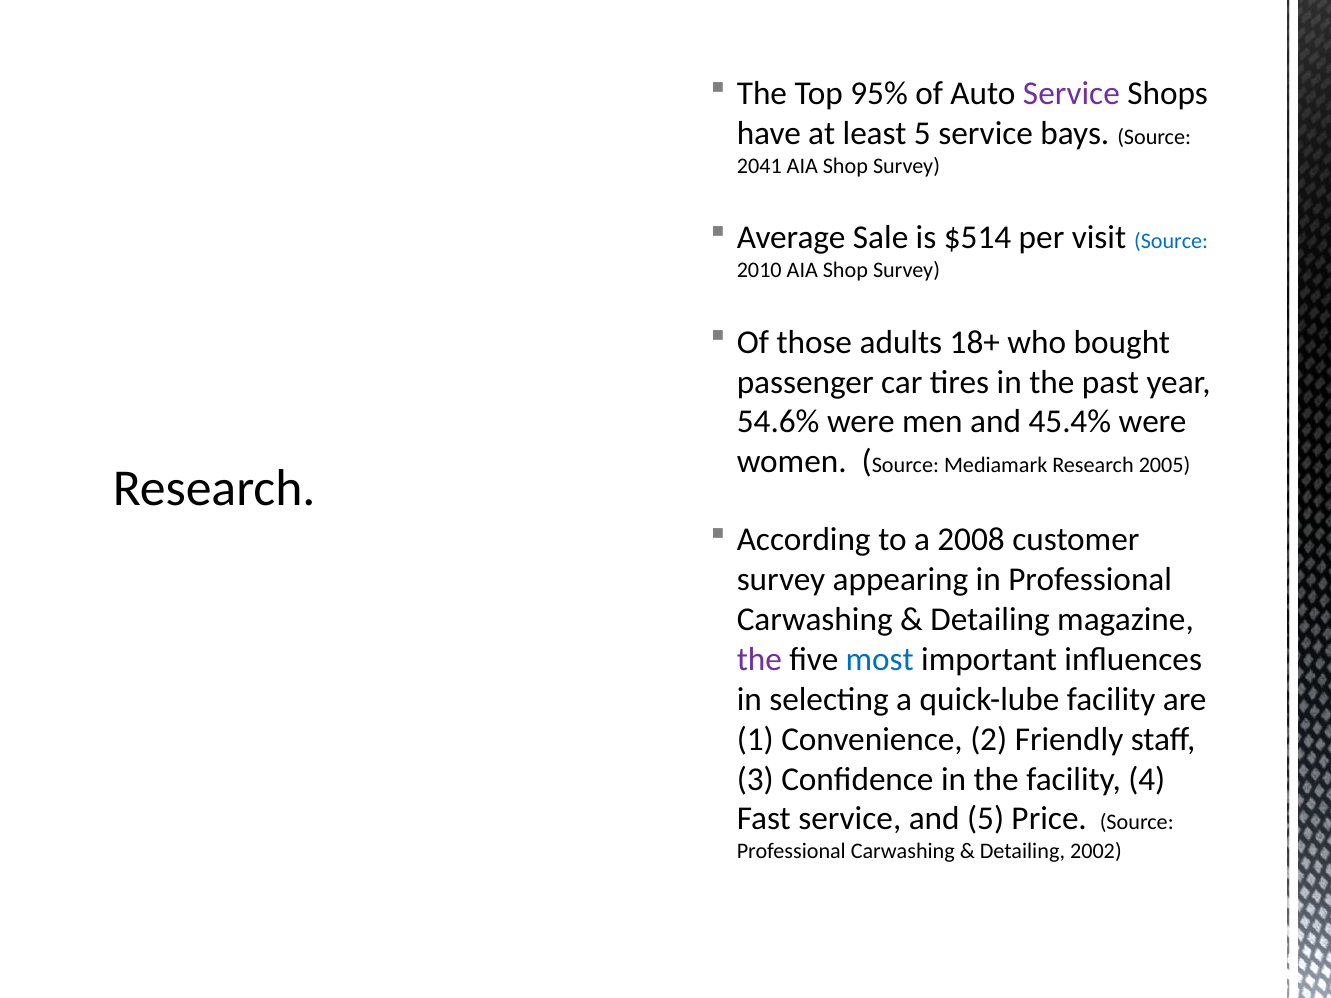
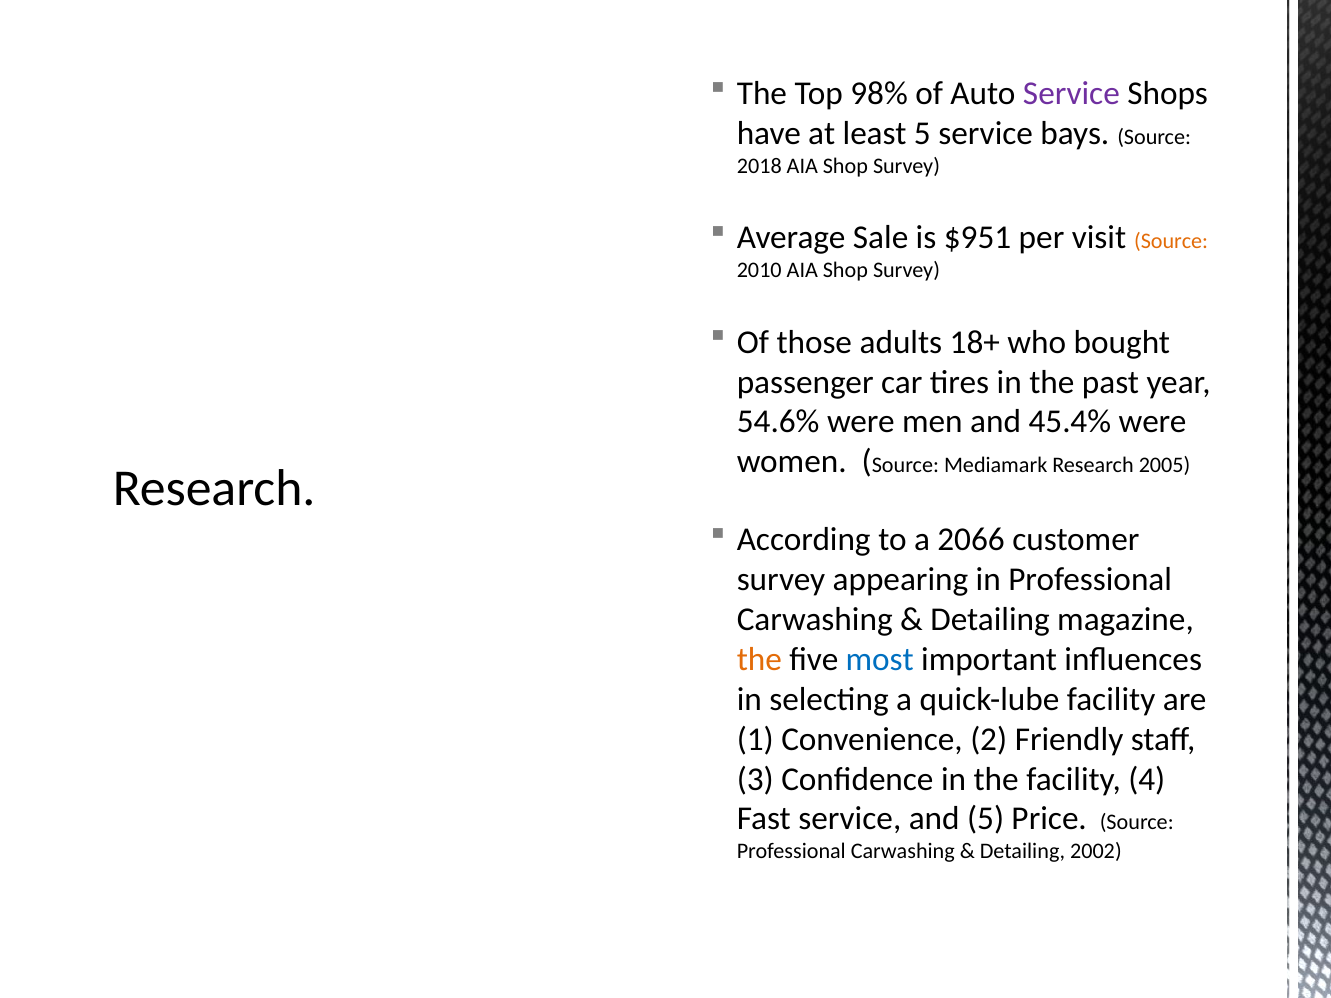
95%: 95% -> 98%
2041: 2041 -> 2018
$514: $514 -> $951
Source at (1171, 242) colour: blue -> orange
2008: 2008 -> 2066
the at (759, 659) colour: purple -> orange
